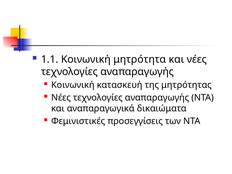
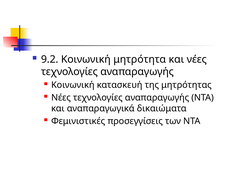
1.1: 1.1 -> 9.2
